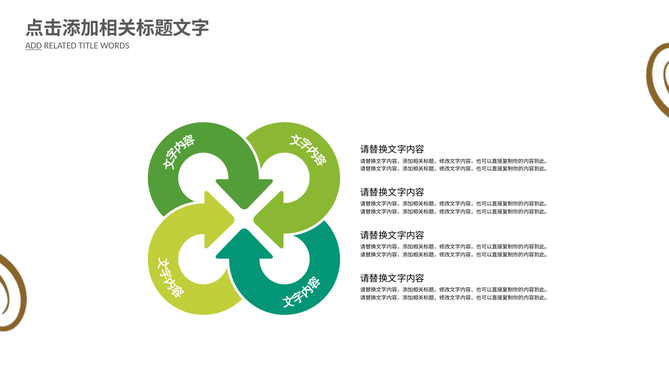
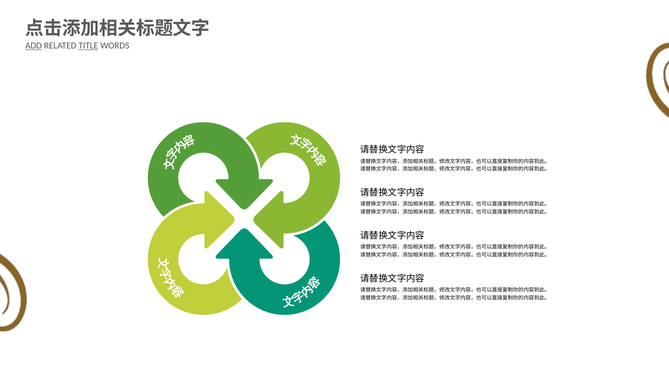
TITLE underline: none -> present
